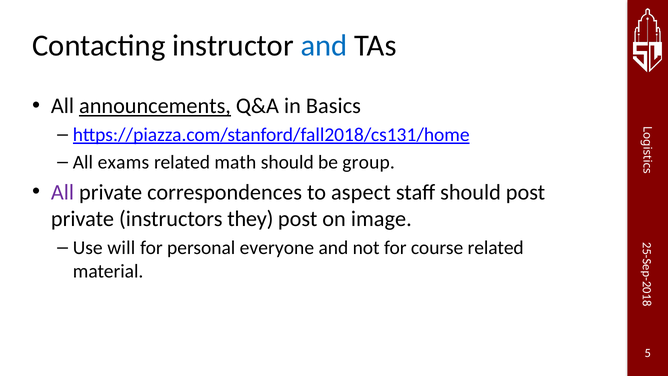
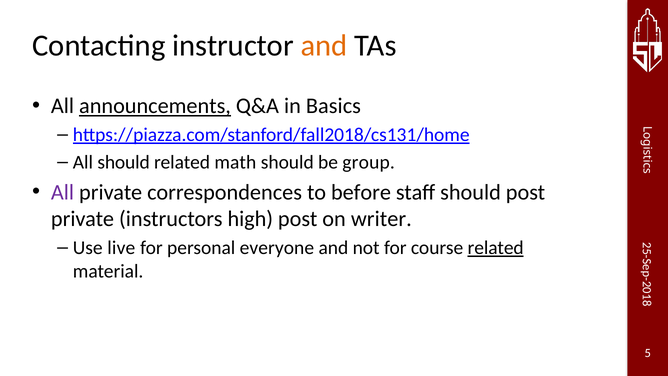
and at (324, 46) colour: blue -> orange
All exams: exams -> should
aspect: aspect -> before
they: they -> high
image: image -> writer
will: will -> live
related at (496, 248) underline: none -> present
